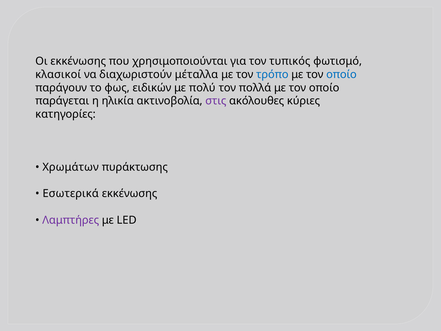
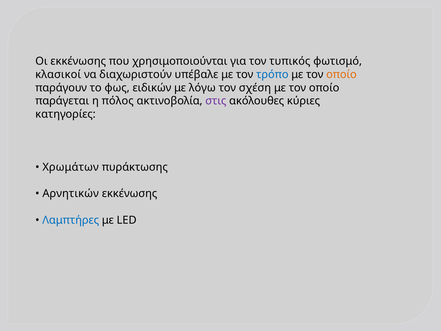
μέταλλα: μέταλλα -> υπέβαλε
οποίο at (341, 74) colour: blue -> orange
πολύ: πολύ -> λόγω
πολλά: πολλά -> σχέση
ηλικία: ηλικία -> πόλος
Εσωτερικά: Εσωτερικά -> Αρνητικών
Λαμπτήρες colour: purple -> blue
